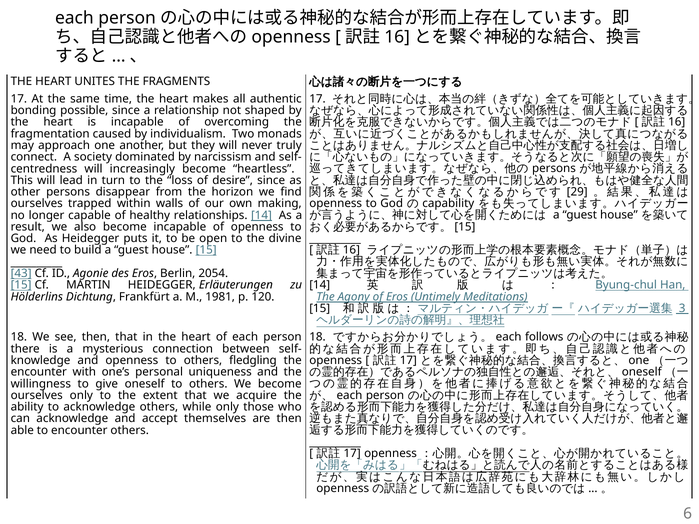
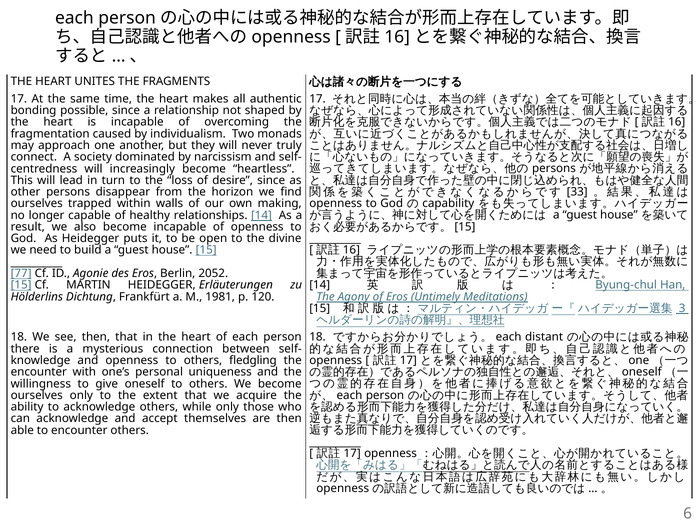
29: 29 -> 33
43: 43 -> 77
2054: 2054 -> 2052
follows: follows -> distant
